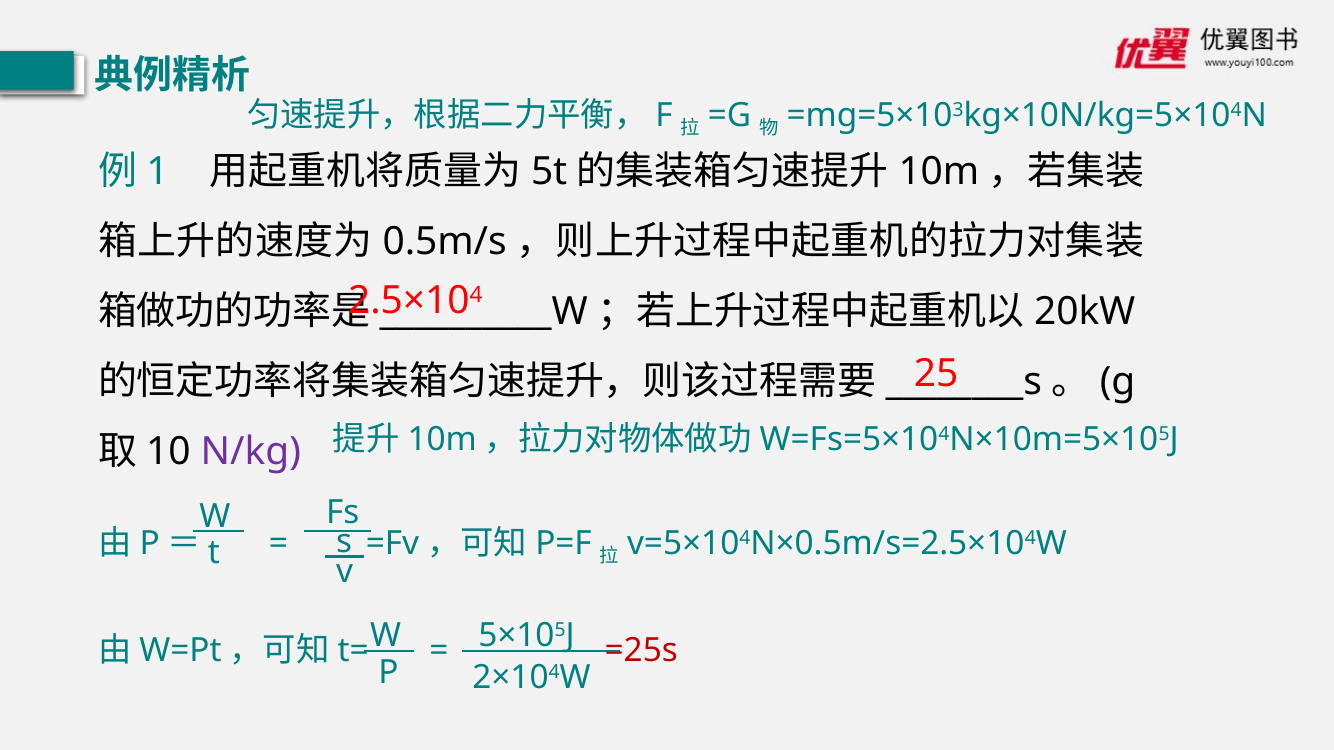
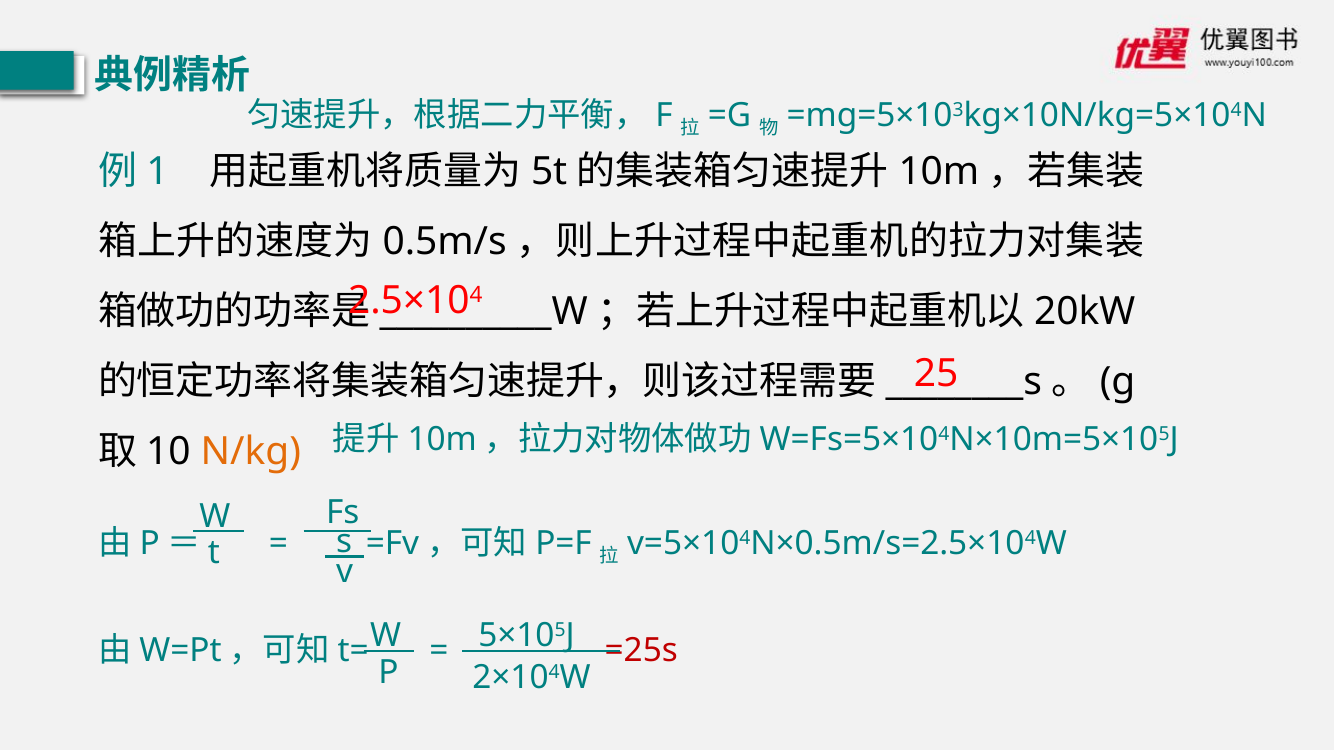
N/kg colour: purple -> orange
